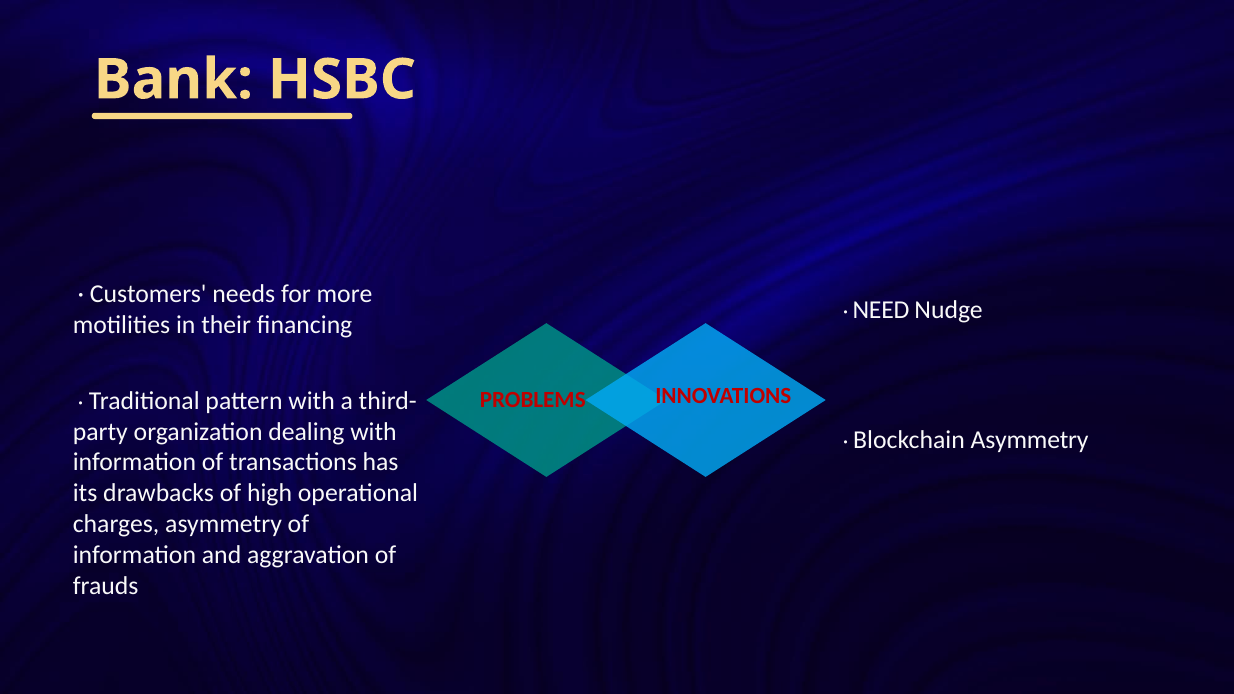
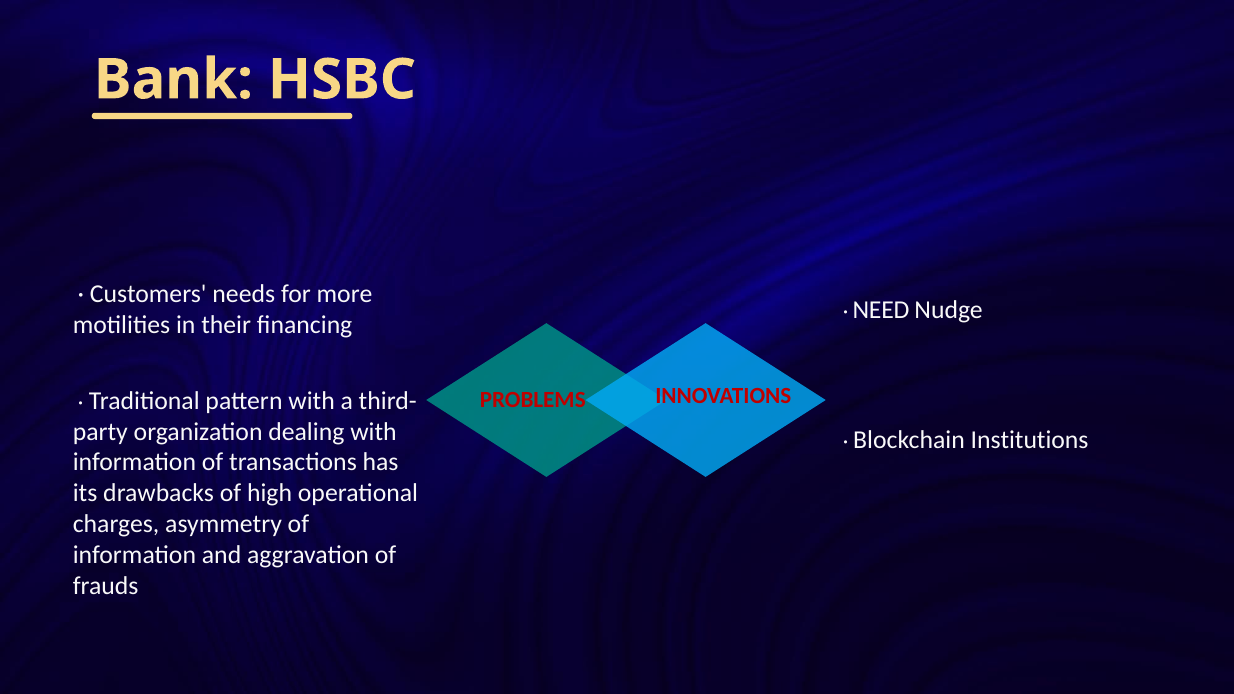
Blockchain Asymmetry: Asymmetry -> Institutions
